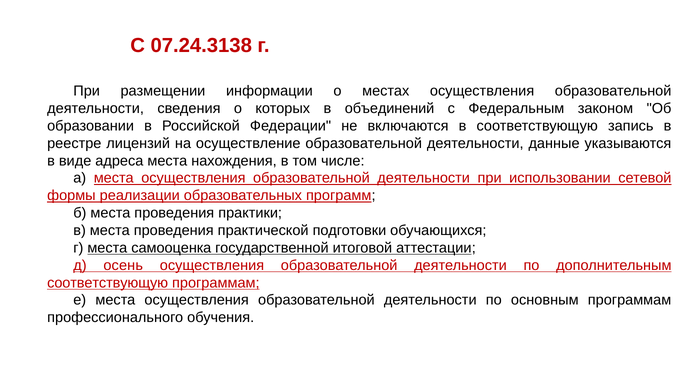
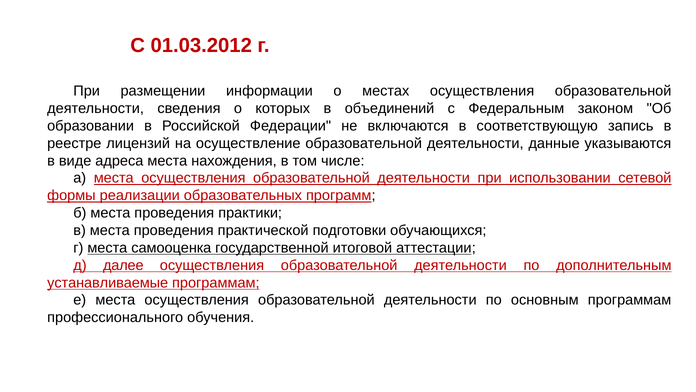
07.24.3138: 07.24.3138 -> 01.03.2012
осень: осень -> далее
соответствующую at (108, 282): соответствующую -> устанавливаемые
